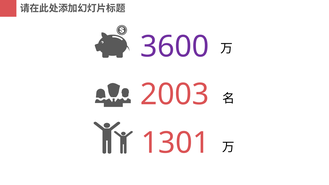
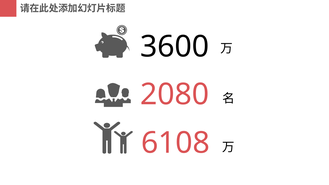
3600 colour: purple -> black
2003: 2003 -> 2080
1301: 1301 -> 6108
